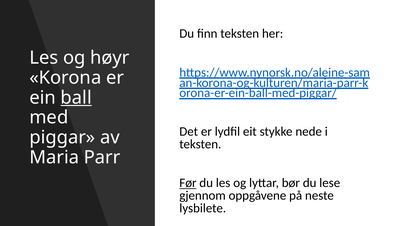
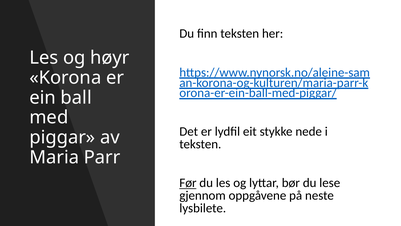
ball underline: present -> none
